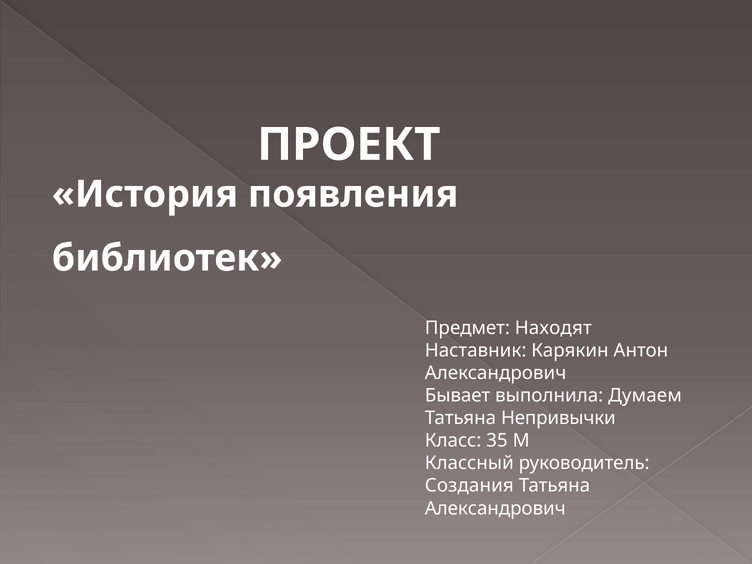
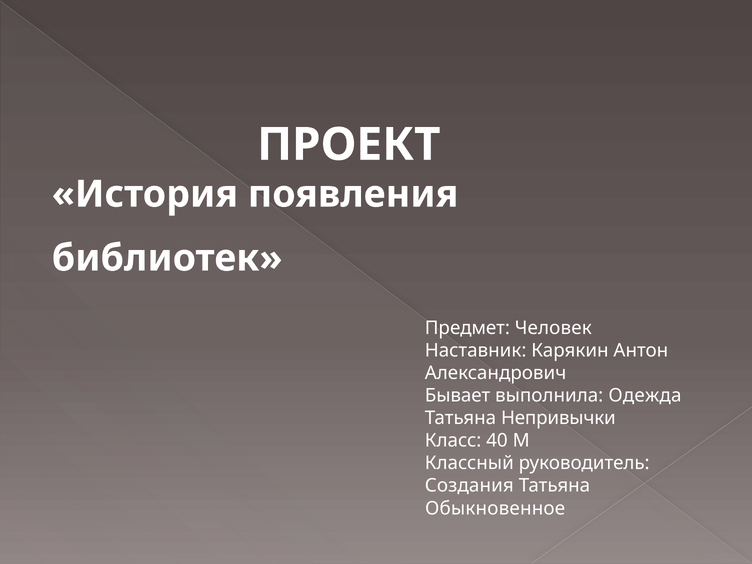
Находят: Находят -> Человек
Думаем: Думаем -> Одежда
35: 35 -> 40
Александрович at (495, 508): Александрович -> Обыкновенное
